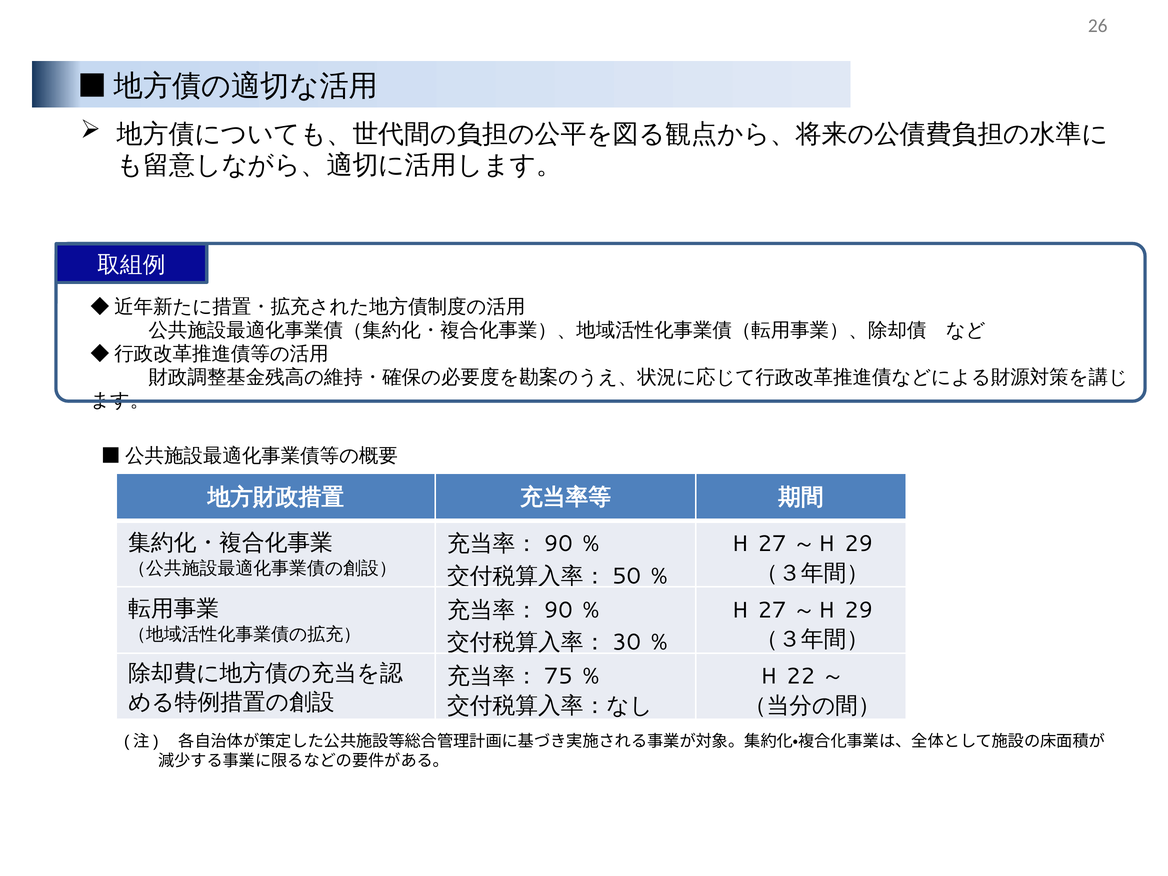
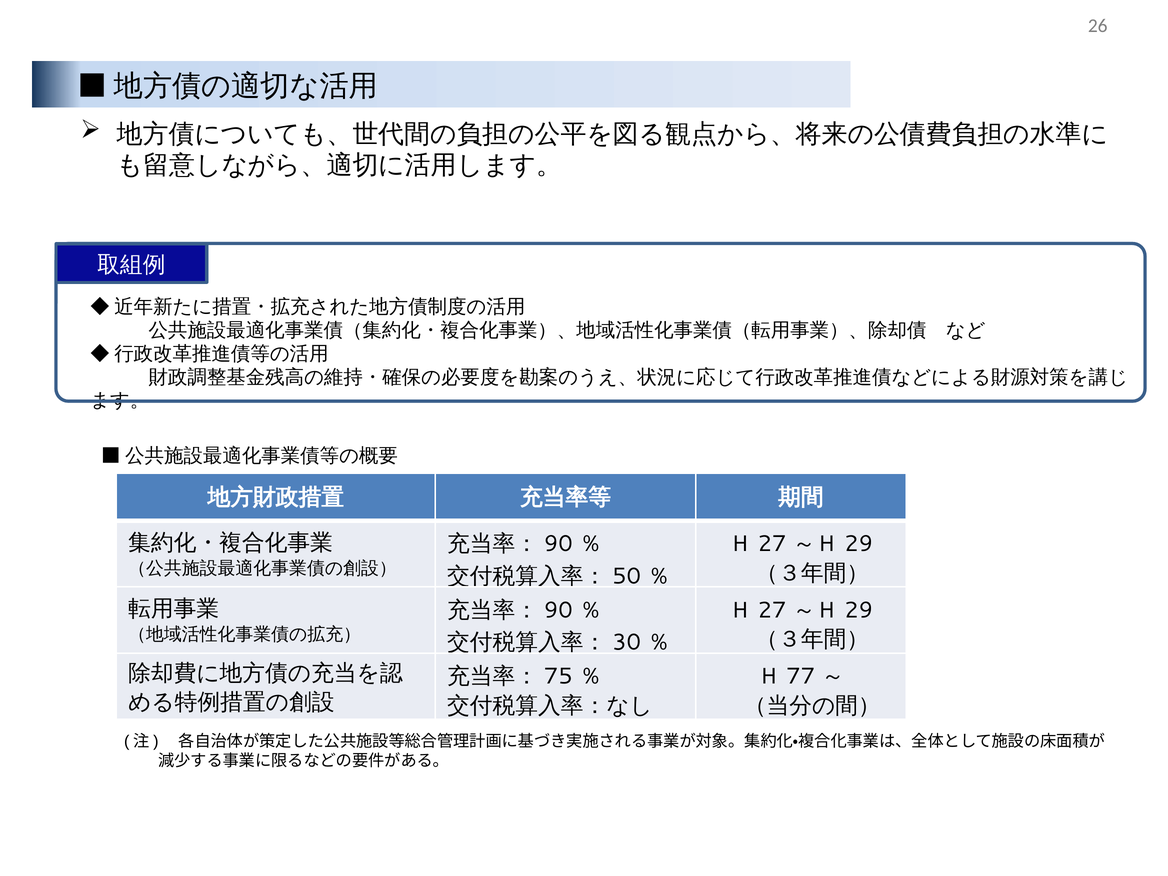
22: 22 -> 77
